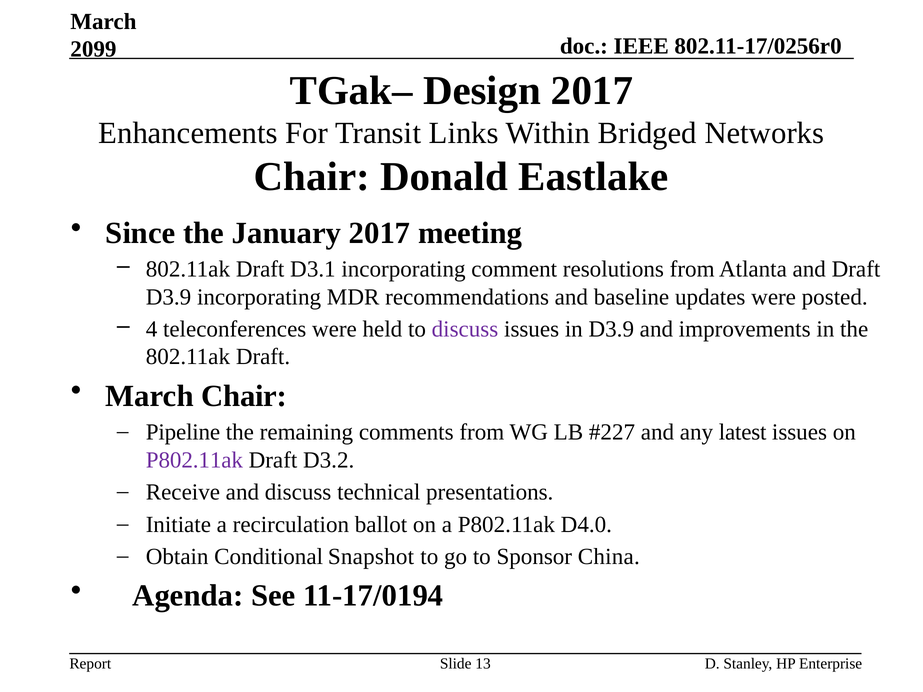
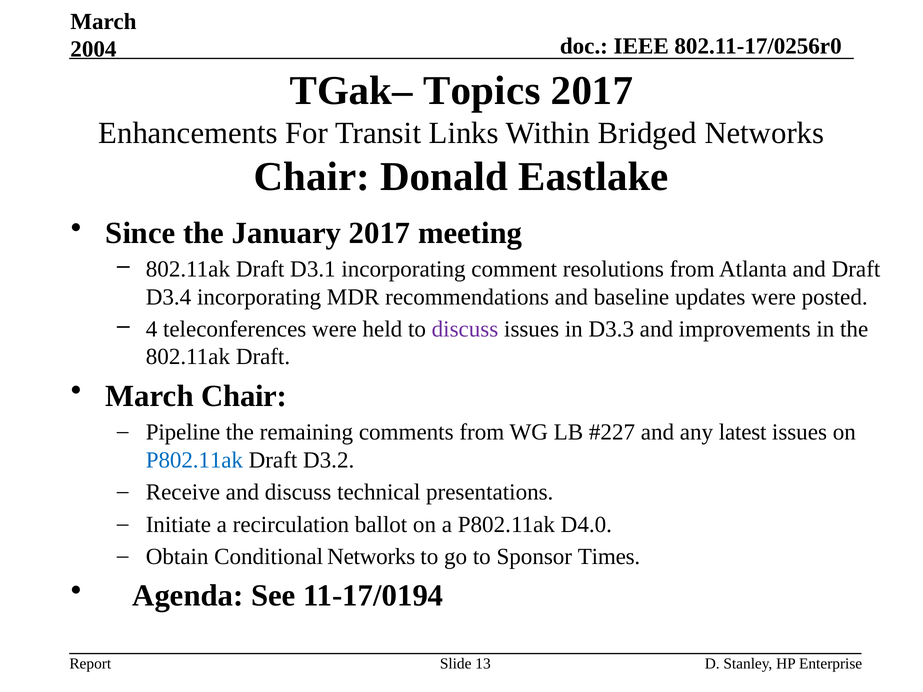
2099: 2099 -> 2004
Design: Design -> Topics
D3.9 at (169, 297): D3.9 -> D3.4
in D3.9: D3.9 -> D3.3
P802.11ak at (194, 460) colour: purple -> blue
Conditional Snapshot: Snapshot -> Networks
China: China -> Times
